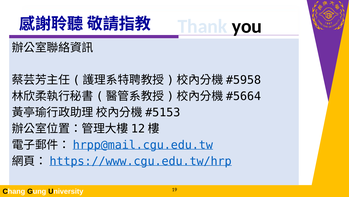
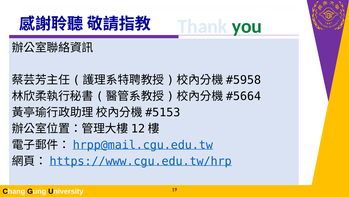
you colour: black -> green
